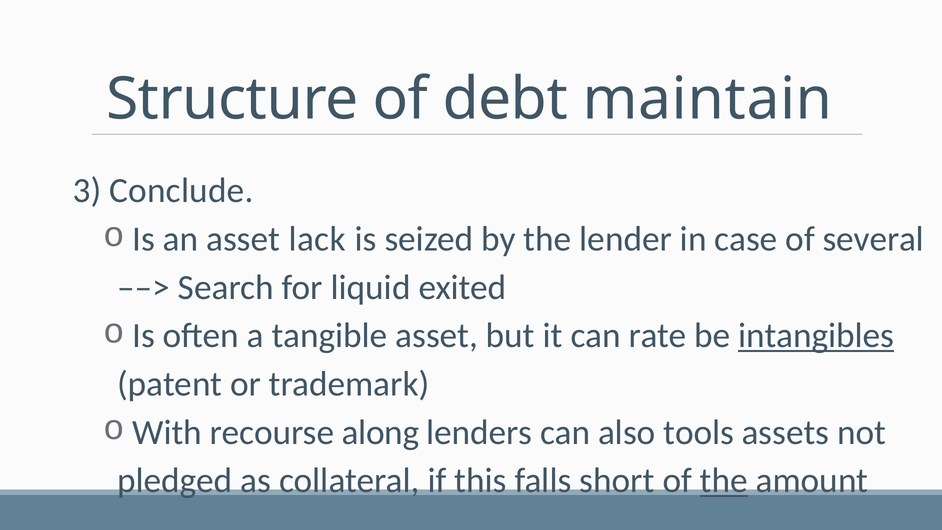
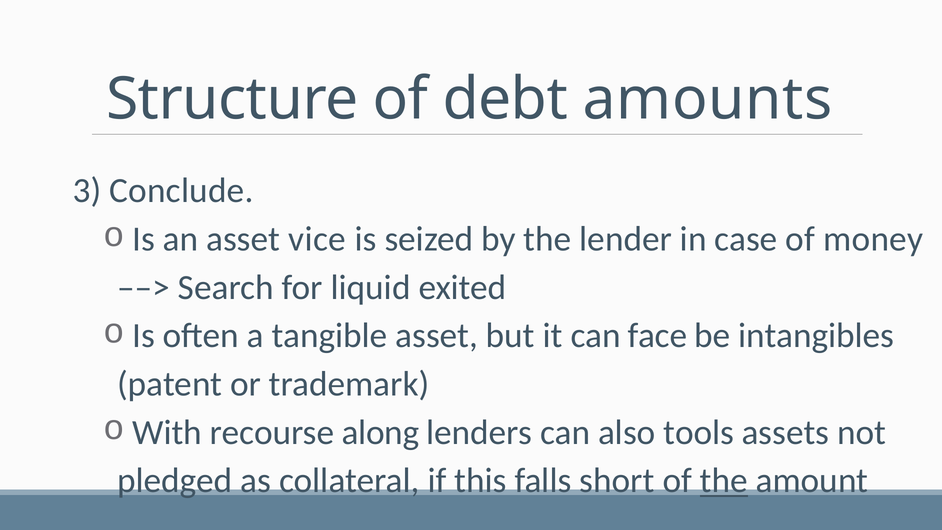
maintain: maintain -> amounts
lack: lack -> vice
several: several -> money
rate: rate -> face
intangibles underline: present -> none
